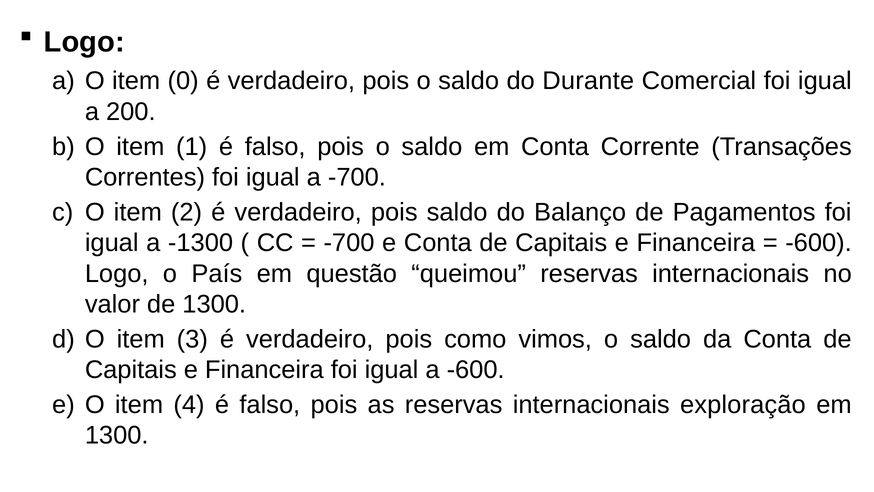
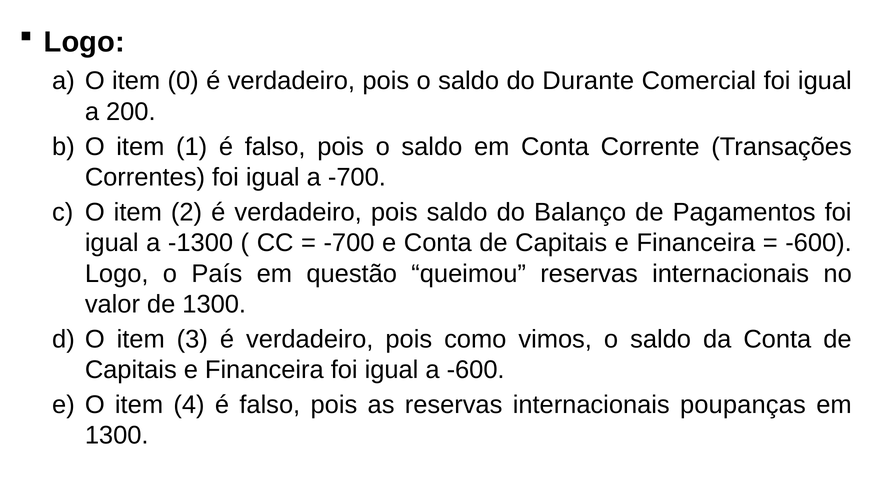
exploração: exploração -> poupanças
